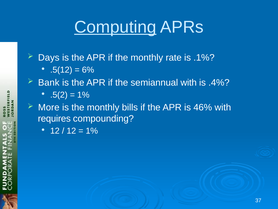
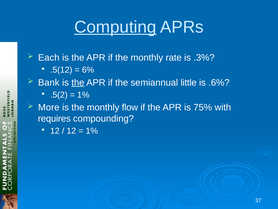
Days: Days -> Each
.1%: .1% -> .3%
the at (78, 82) underline: none -> present
semiannual with: with -> little
.4%: .4% -> .6%
bills: bills -> flow
46%: 46% -> 75%
